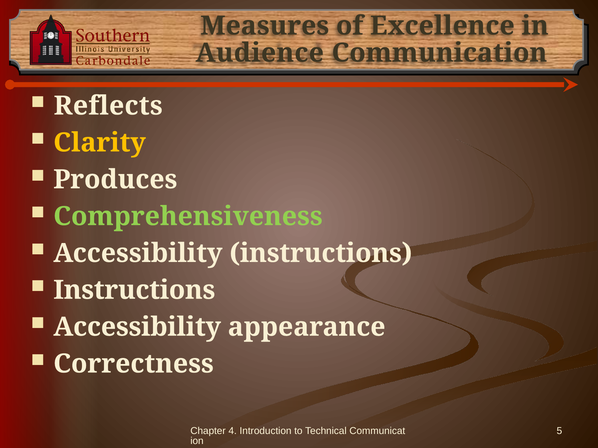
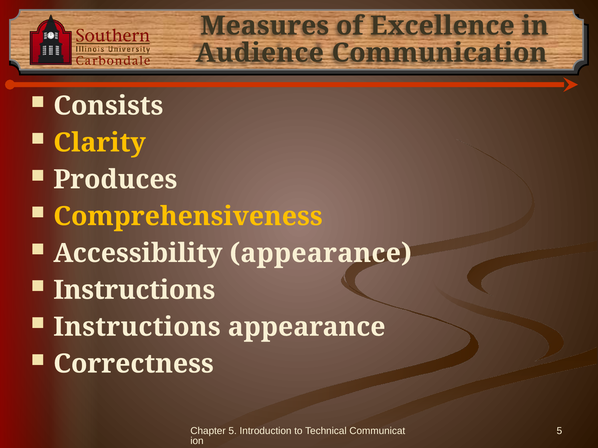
Reflects: Reflects -> Consists
Comprehensiveness colour: light green -> yellow
Accessibility instructions: instructions -> appearance
Accessibility at (137, 327): Accessibility -> Instructions
Chapter 4: 4 -> 5
